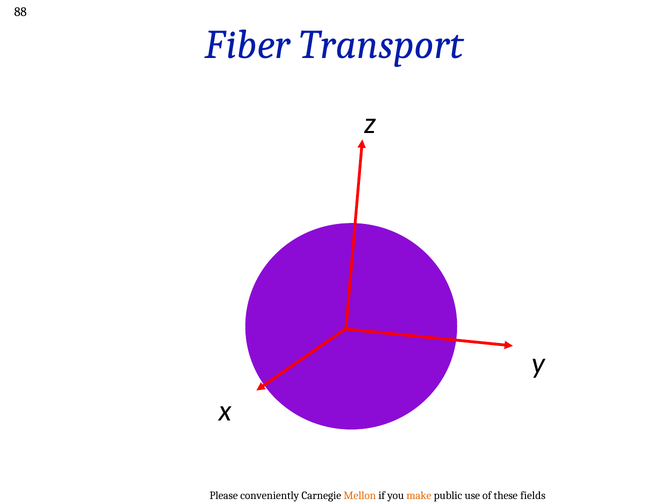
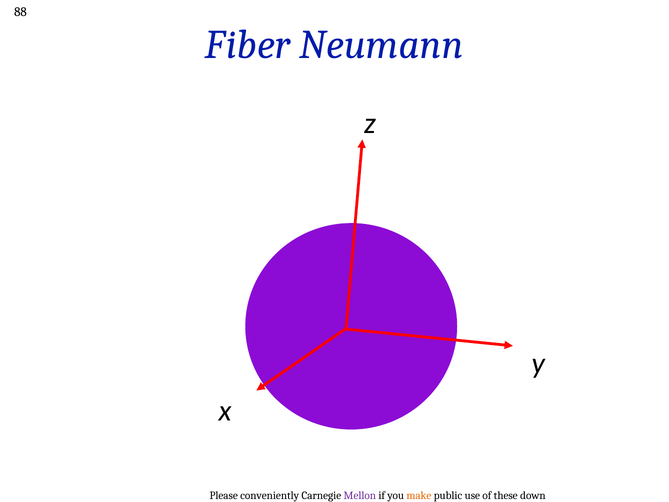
Transport: Transport -> Neumann
Mellon colour: orange -> purple
fields: fields -> down
